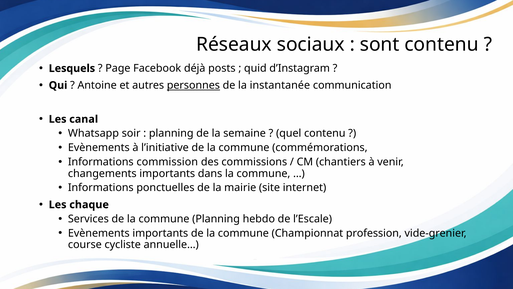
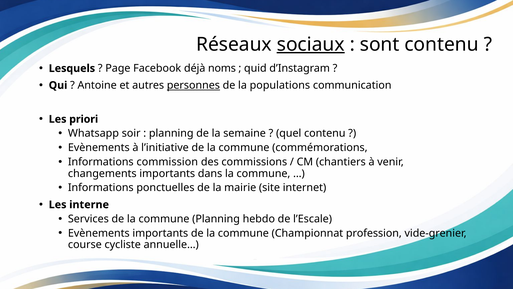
sociaux underline: none -> present
posts: posts -> noms
instantanée: instantanée -> populations
canal: canal -> priori
chaque: chaque -> interne
